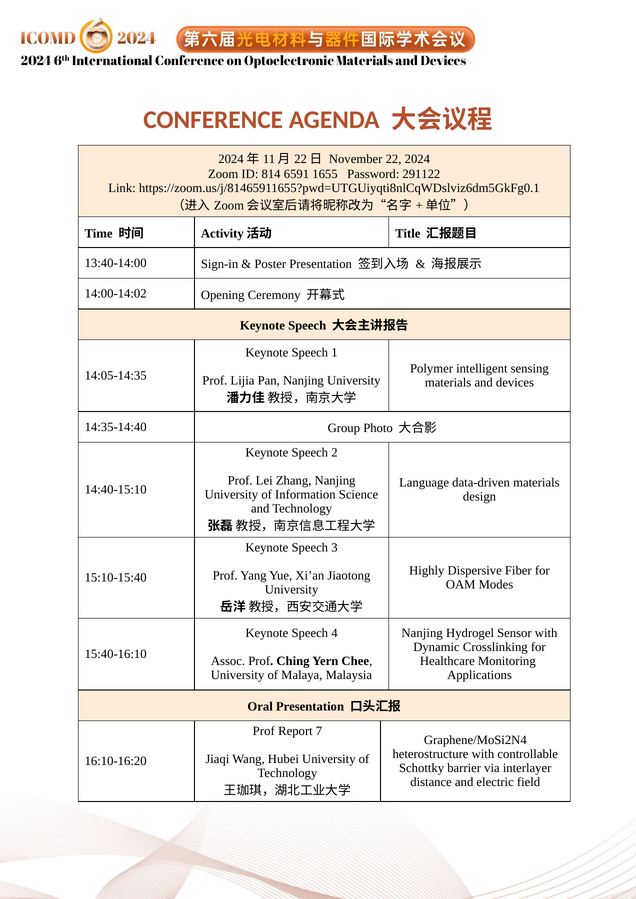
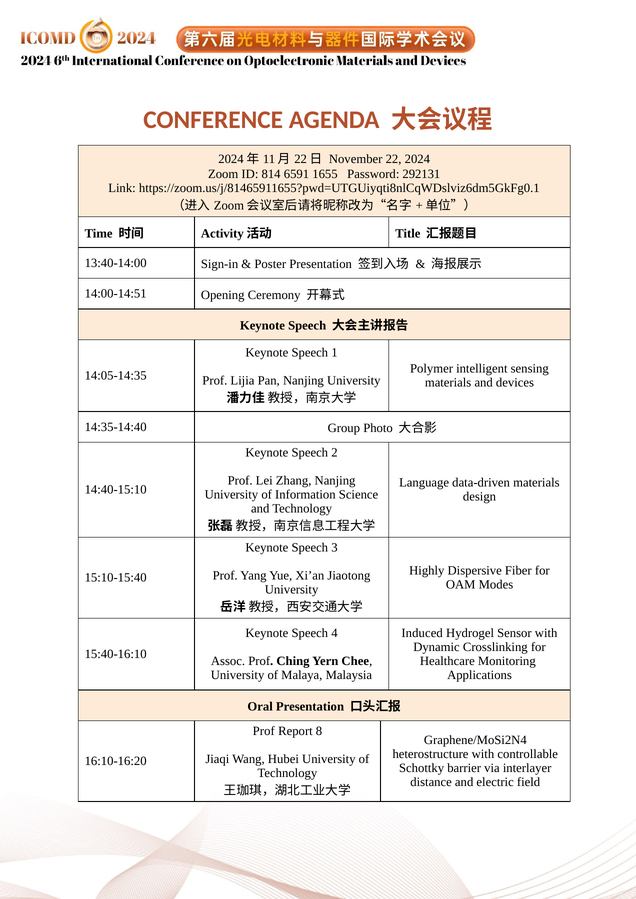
291122: 291122 -> 292131
14:00-14:02: 14:00-14:02 -> 14:00-14:51
Nanjing at (422, 634): Nanjing -> Induced
7: 7 -> 8
